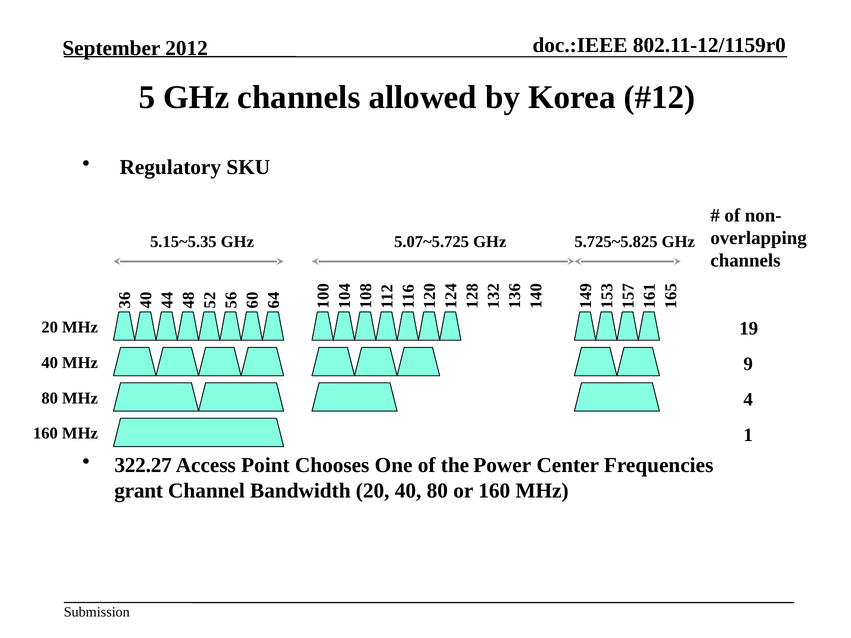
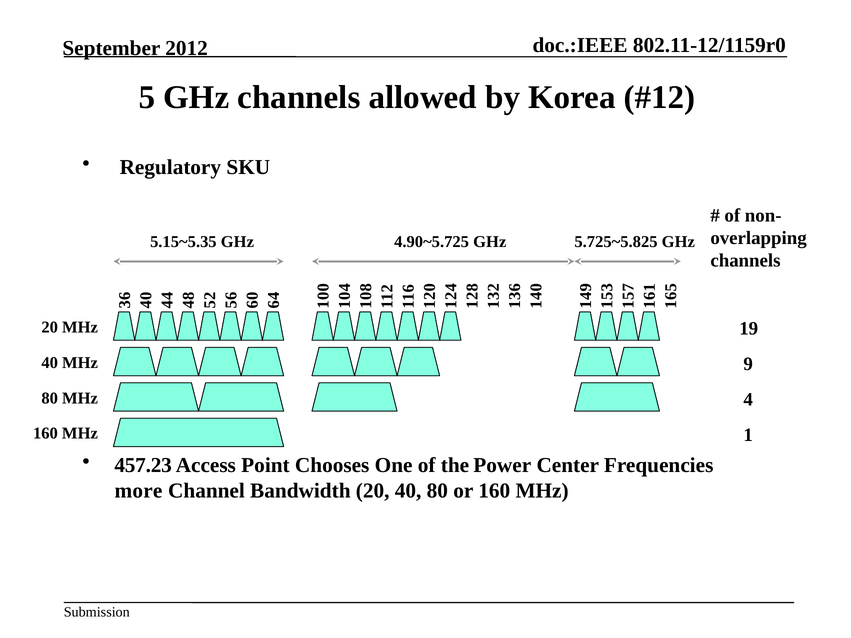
5.07~5.725: 5.07~5.725 -> 4.90~5.725
322.27: 322.27 -> 457.23
grant: grant -> more
